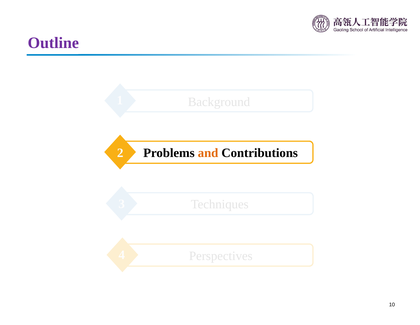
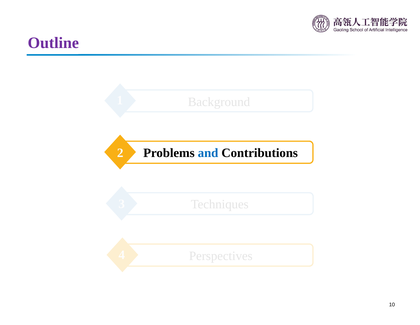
and colour: orange -> blue
